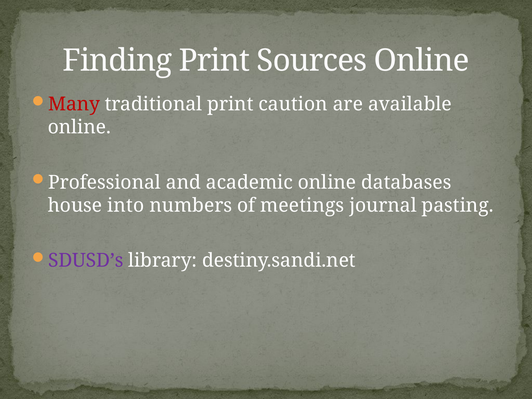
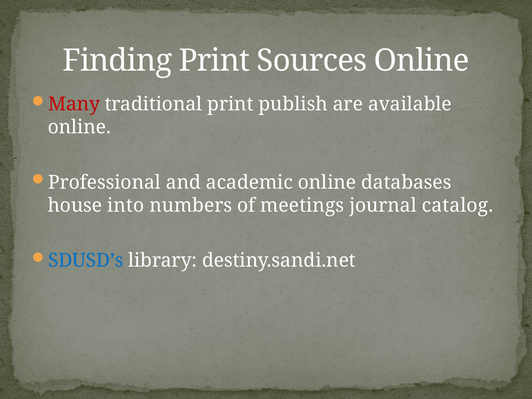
caution: caution -> publish
pasting: pasting -> catalog
SDUSD’s colour: purple -> blue
